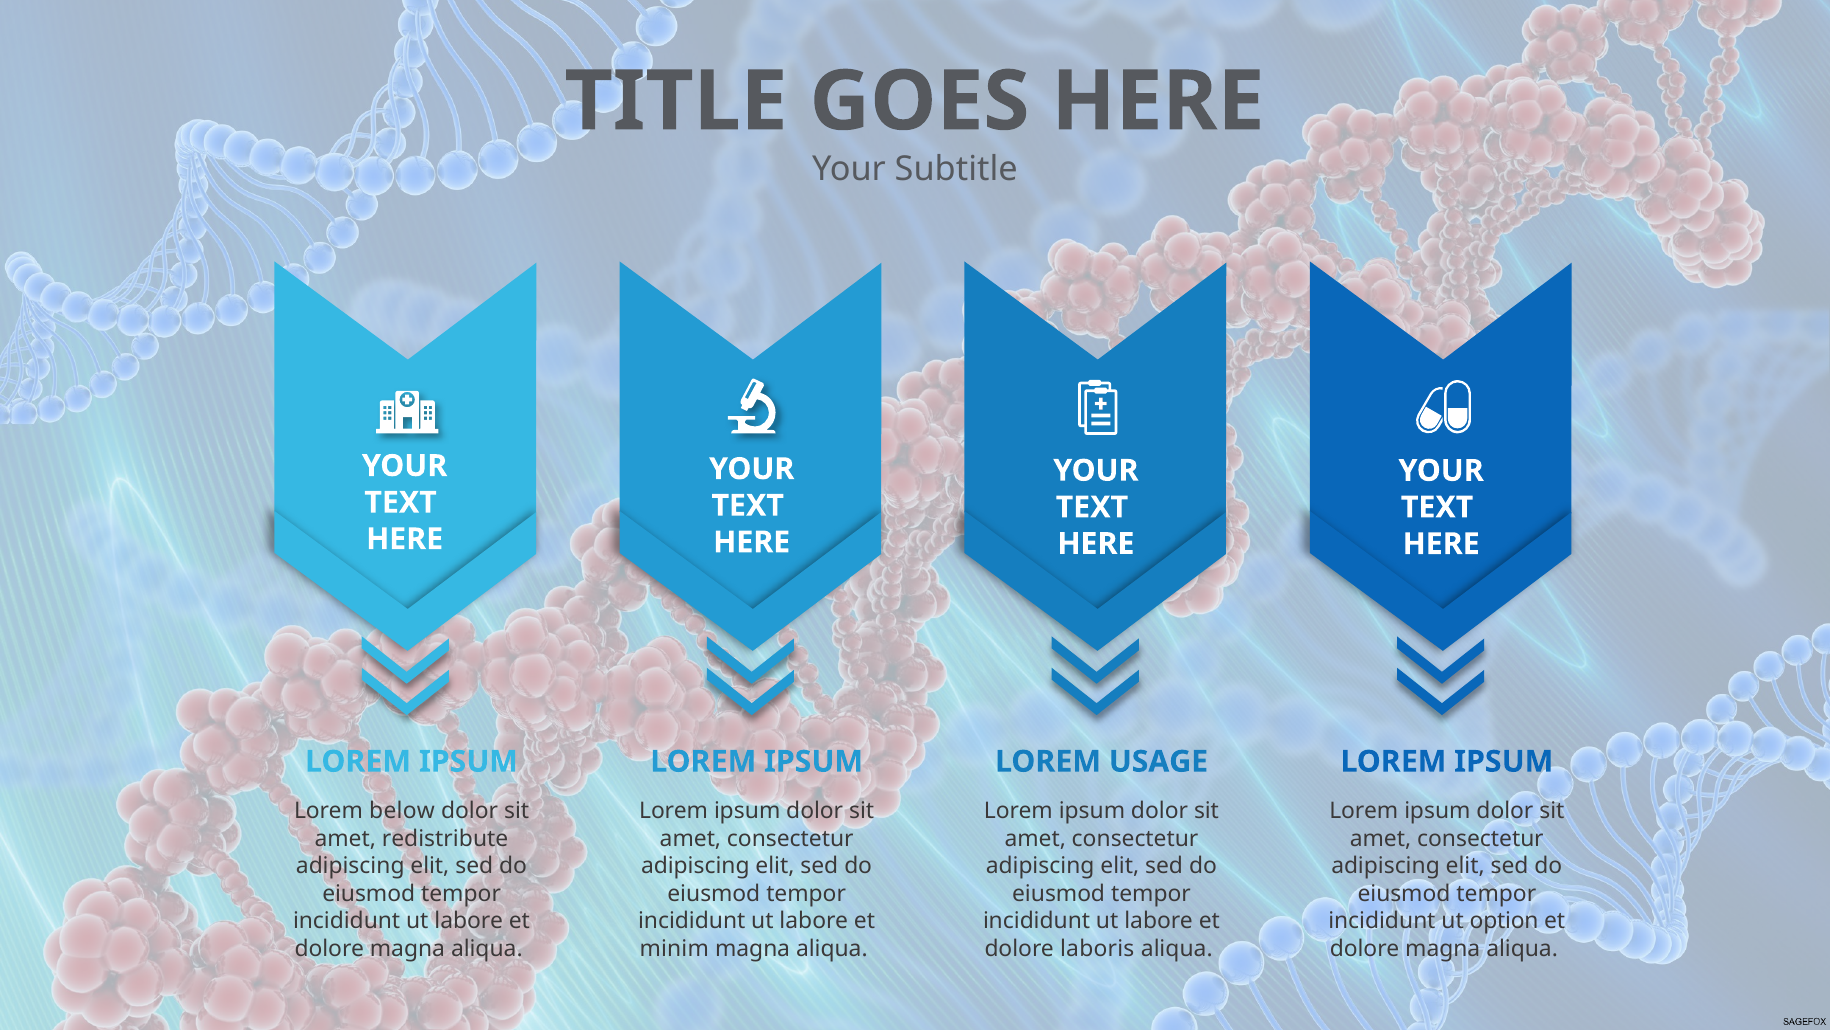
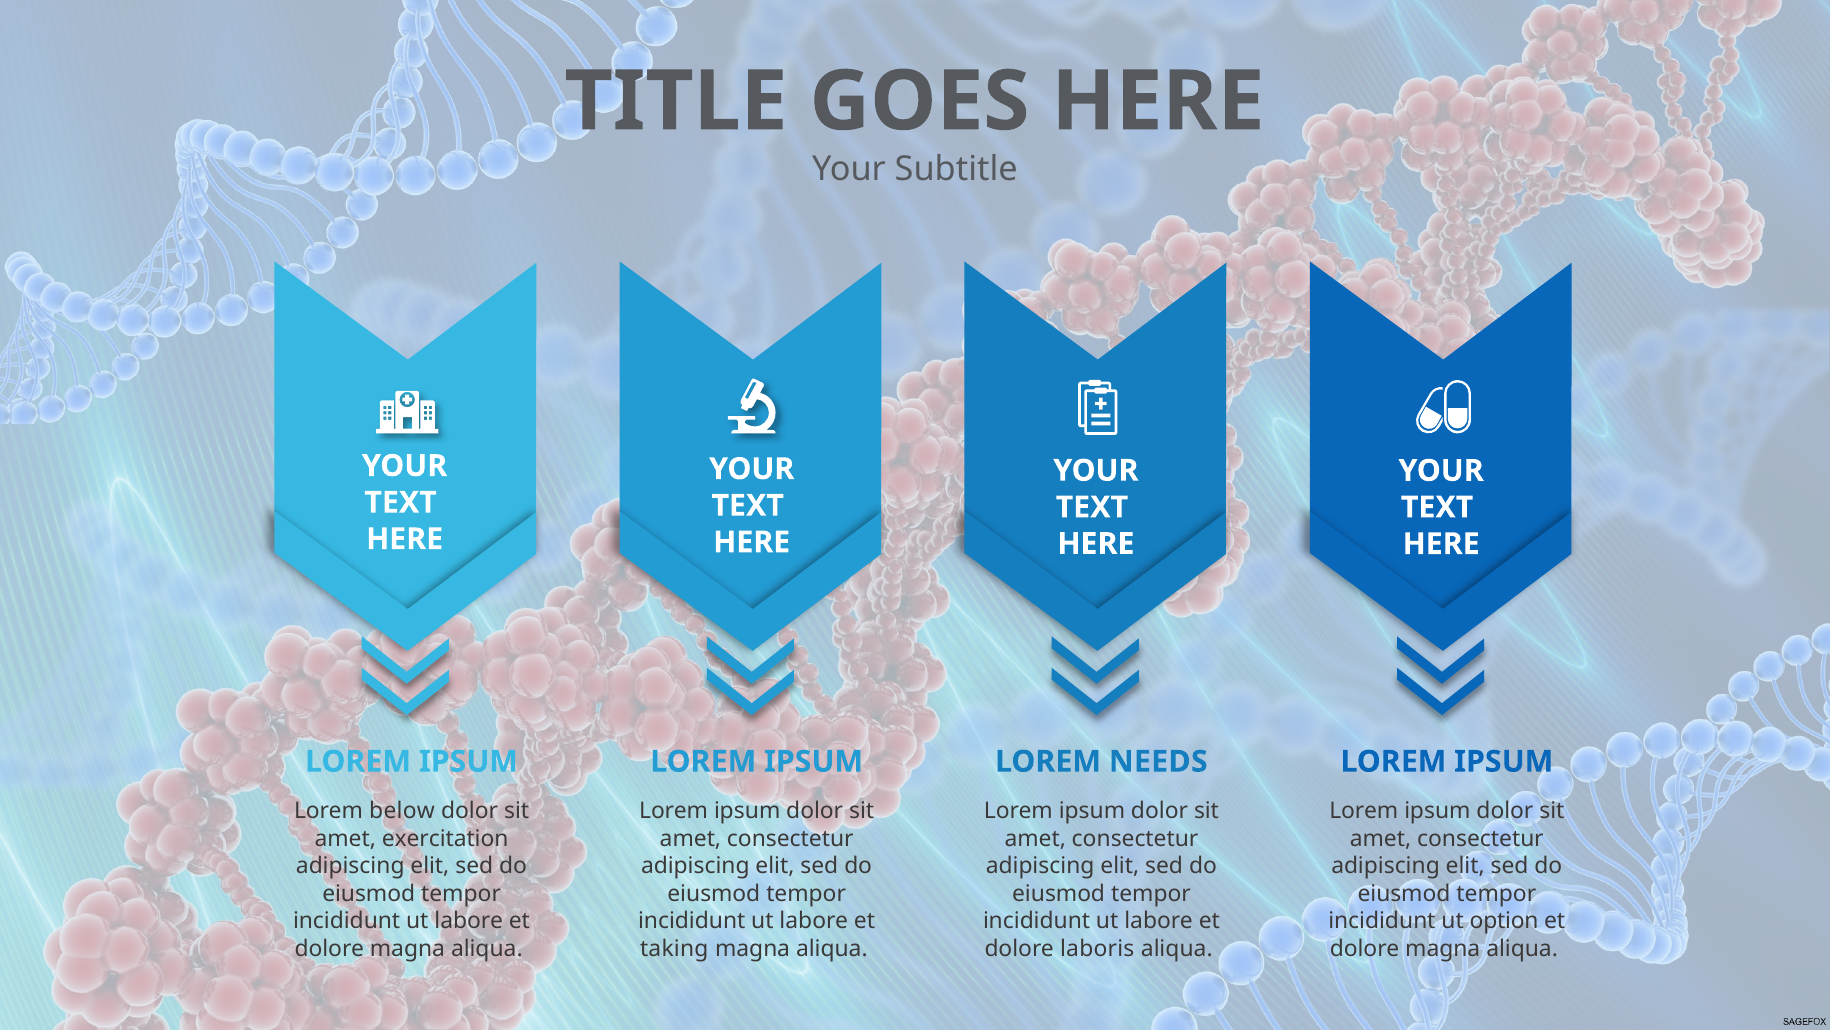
USAGE: USAGE -> NEEDS
redistribute: redistribute -> exercitation
minim: minim -> taking
